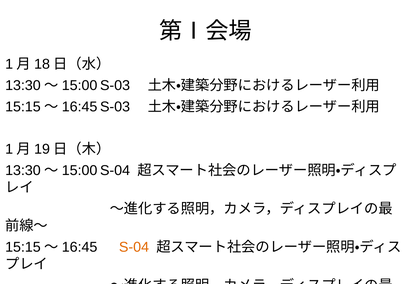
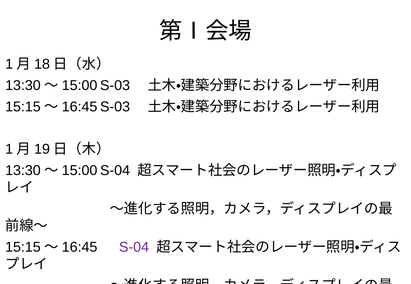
S-04 colour: orange -> purple
